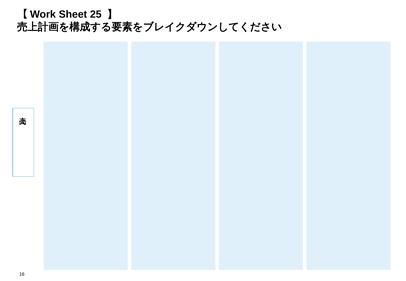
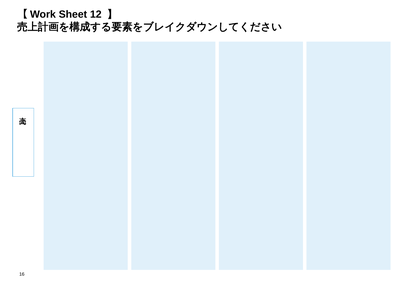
25: 25 -> 12
